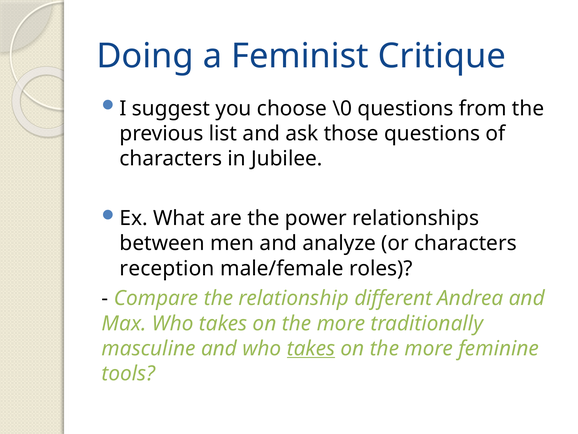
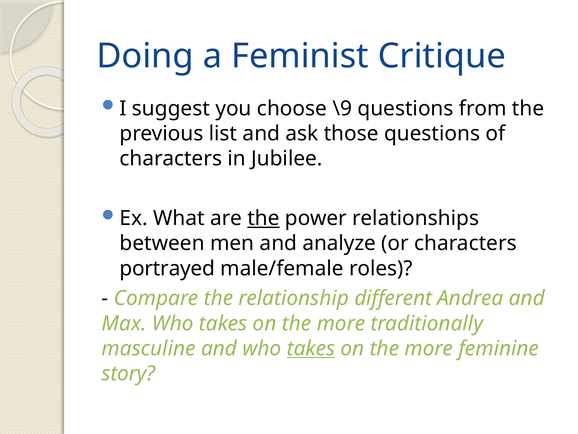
\0: \0 -> \9
the at (263, 218) underline: none -> present
reception: reception -> portrayed
tools: tools -> story
